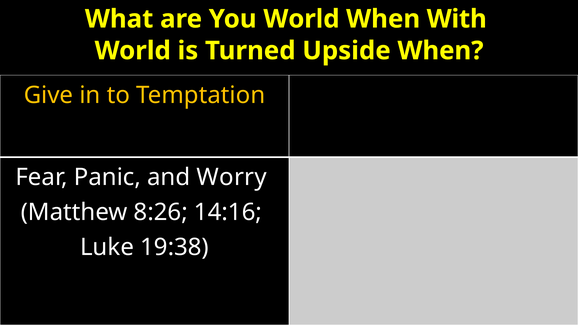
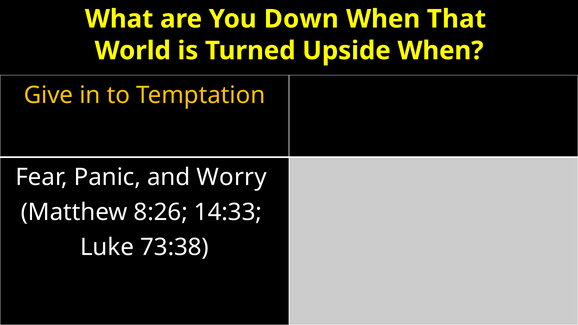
You World: World -> Down
With: With -> That
14:16: 14:16 -> 14:33
19:38: 19:38 -> 73:38
